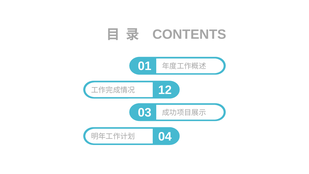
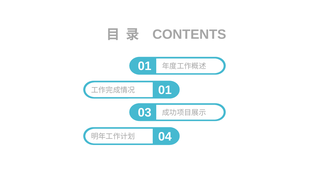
12 at (165, 90): 12 -> 01
